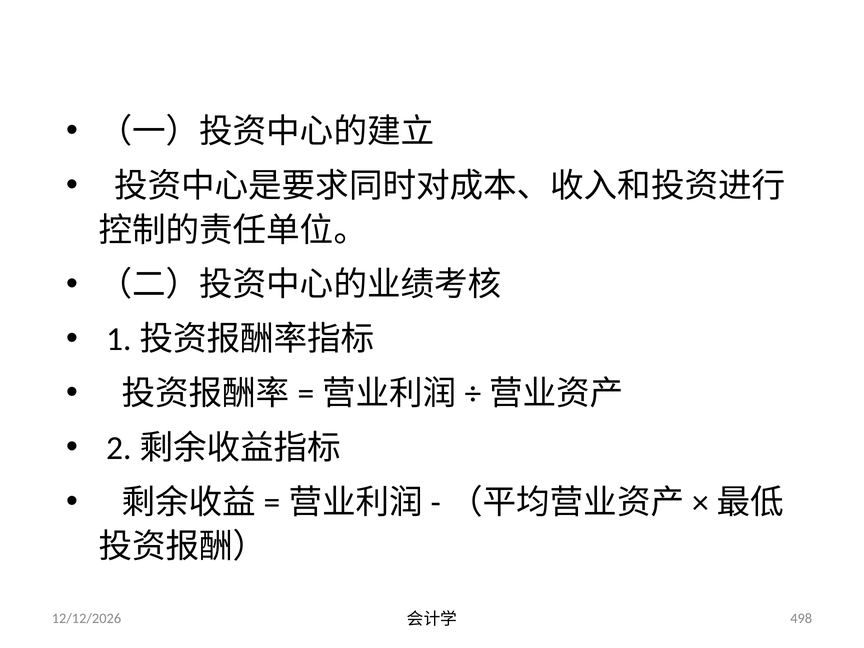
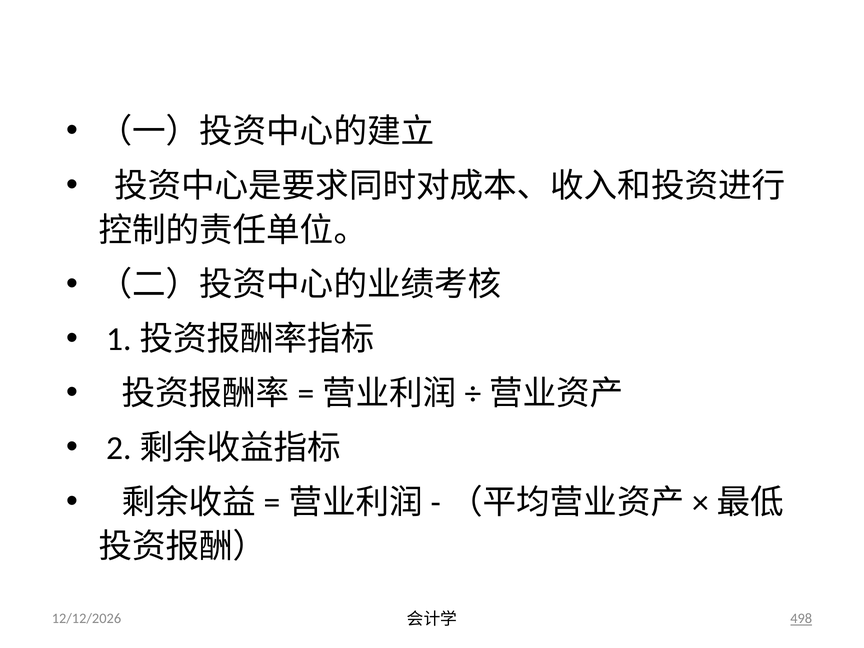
498 underline: none -> present
